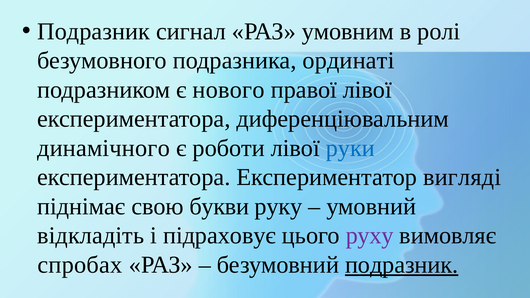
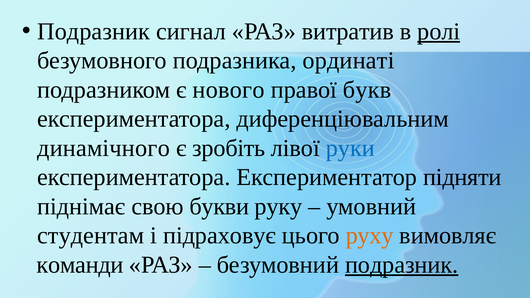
умовним: умовним -> витратив
ролі underline: none -> present
правої лівої: лівої -> букв
роботи: роботи -> зробіть
вигляді: вигляді -> підняти
відкладіть: відкладіть -> студентам
руху colour: purple -> orange
спробах: спробах -> команди
